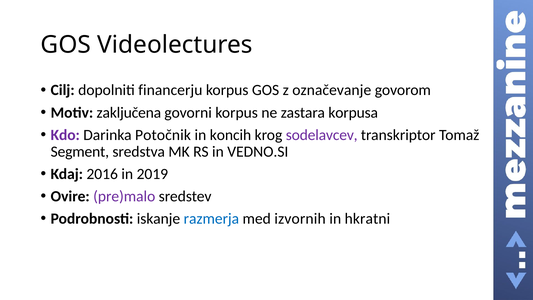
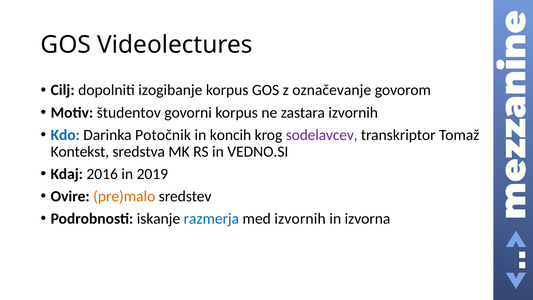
financerju: financerju -> izogibanje
zaključena: zaključena -> študentov
zastara korpusa: korpusa -> izvornih
Kdo colour: purple -> blue
Segment: Segment -> Kontekst
pre)malo colour: purple -> orange
hkratni: hkratni -> izvorna
